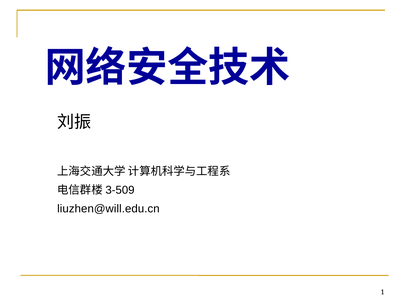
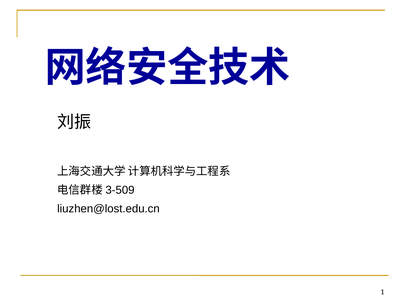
liuzhen@will.edu.cn: liuzhen@will.edu.cn -> liuzhen@lost.edu.cn
